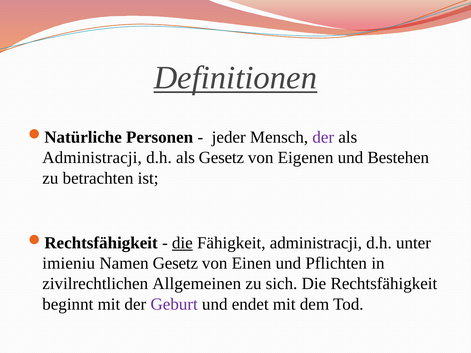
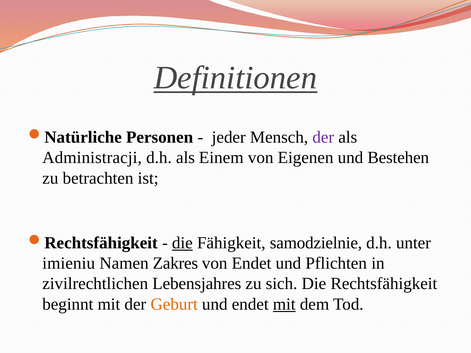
als Gesetz: Gesetz -> Einem
Fähigkeit administracji: administracji -> samodzielnie
Namen Gesetz: Gesetz -> Zakres
von Einen: Einen -> Endet
Allgemeinen: Allgemeinen -> Lebensjahres
Geburt colour: purple -> orange
mit at (284, 304) underline: none -> present
